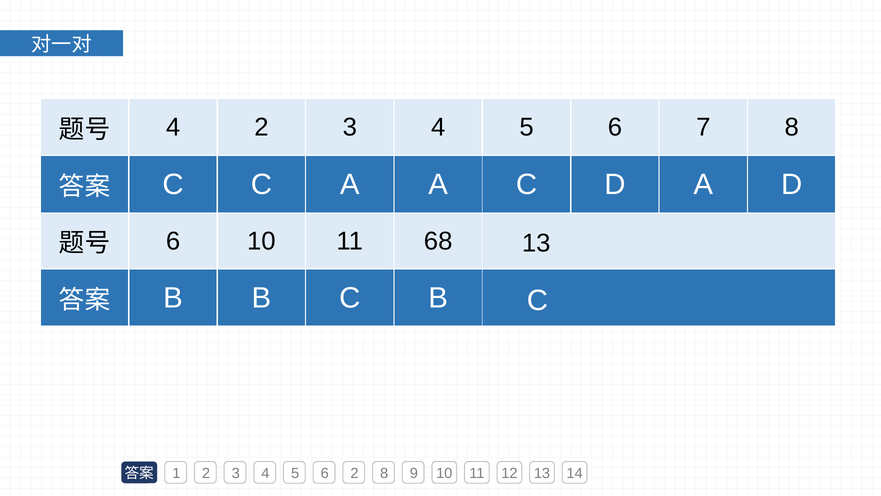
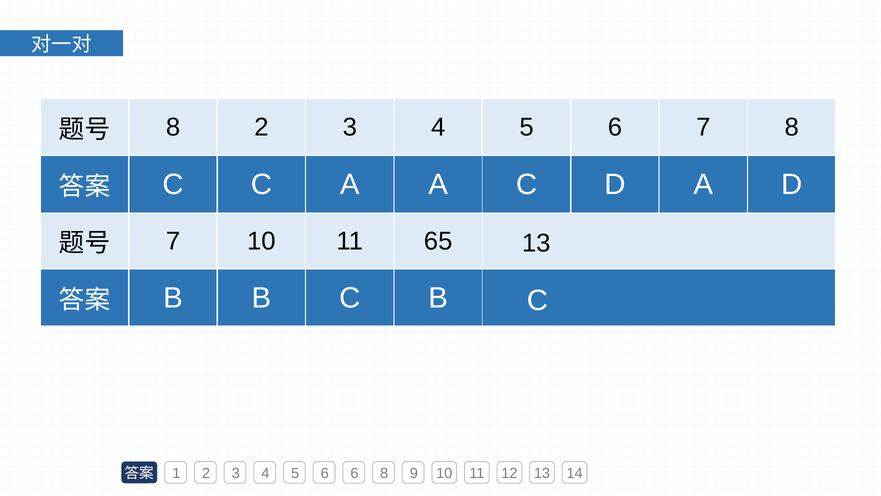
4 at (173, 127): 4 -> 8
6 at (173, 241): 6 -> 7
68: 68 -> 65
6 2: 2 -> 6
